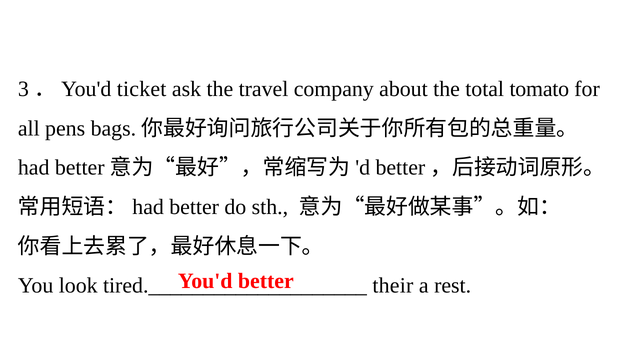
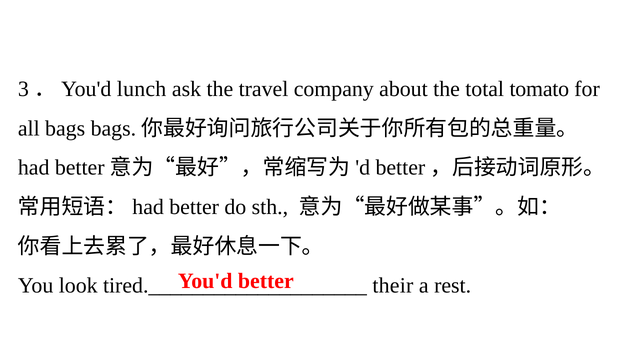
ticket: ticket -> lunch
pens: pens -> bags
